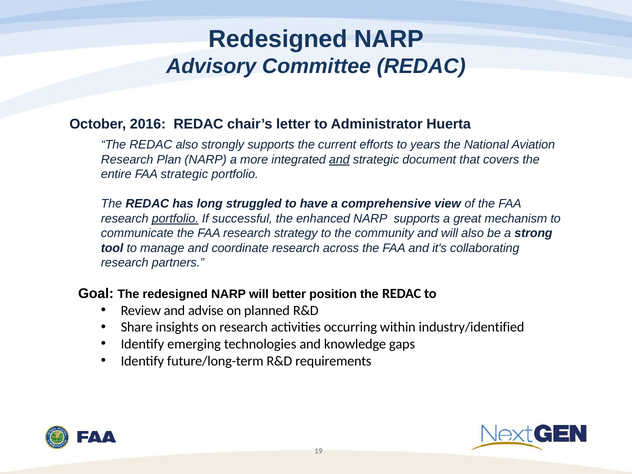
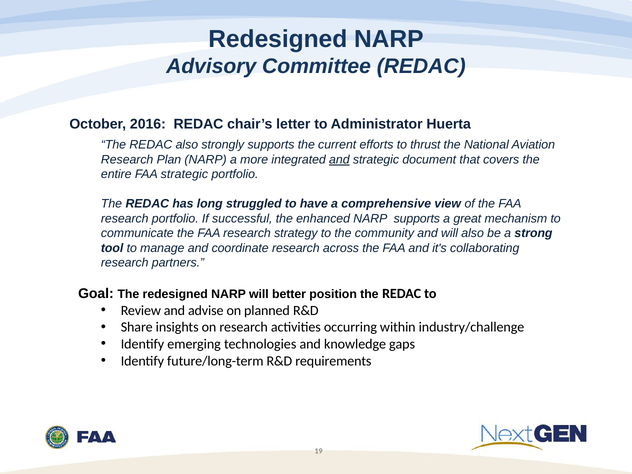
years: years -> thrust
portfolio at (175, 219) underline: present -> none
industry/identified: industry/identified -> industry/challenge
